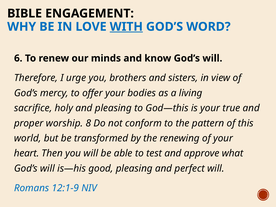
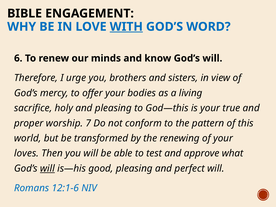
8: 8 -> 7
heart: heart -> loves
will at (47, 168) underline: none -> present
12:1-9: 12:1-9 -> 12:1-6
